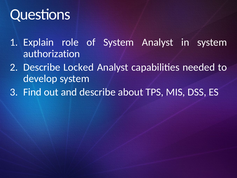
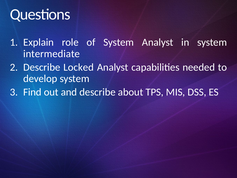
authorization: authorization -> intermediate
